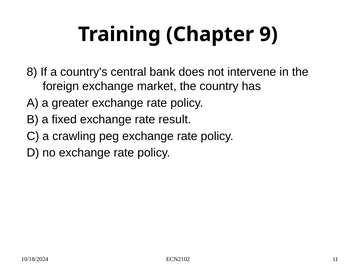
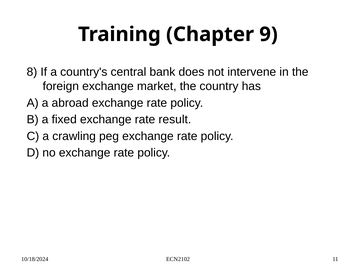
greater: greater -> abroad
